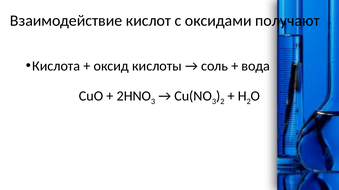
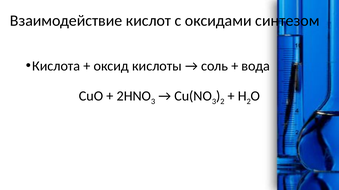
получают: получают -> синтезом
